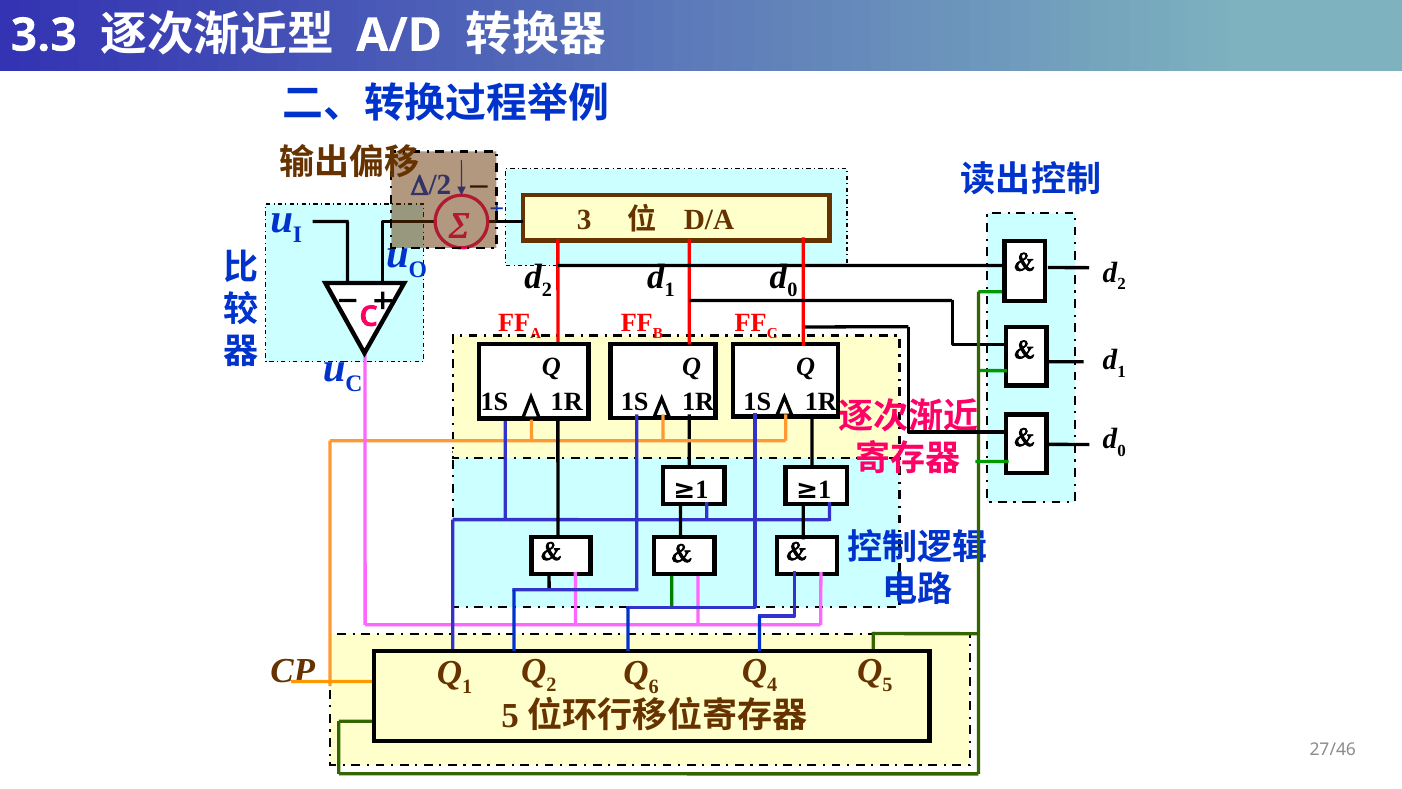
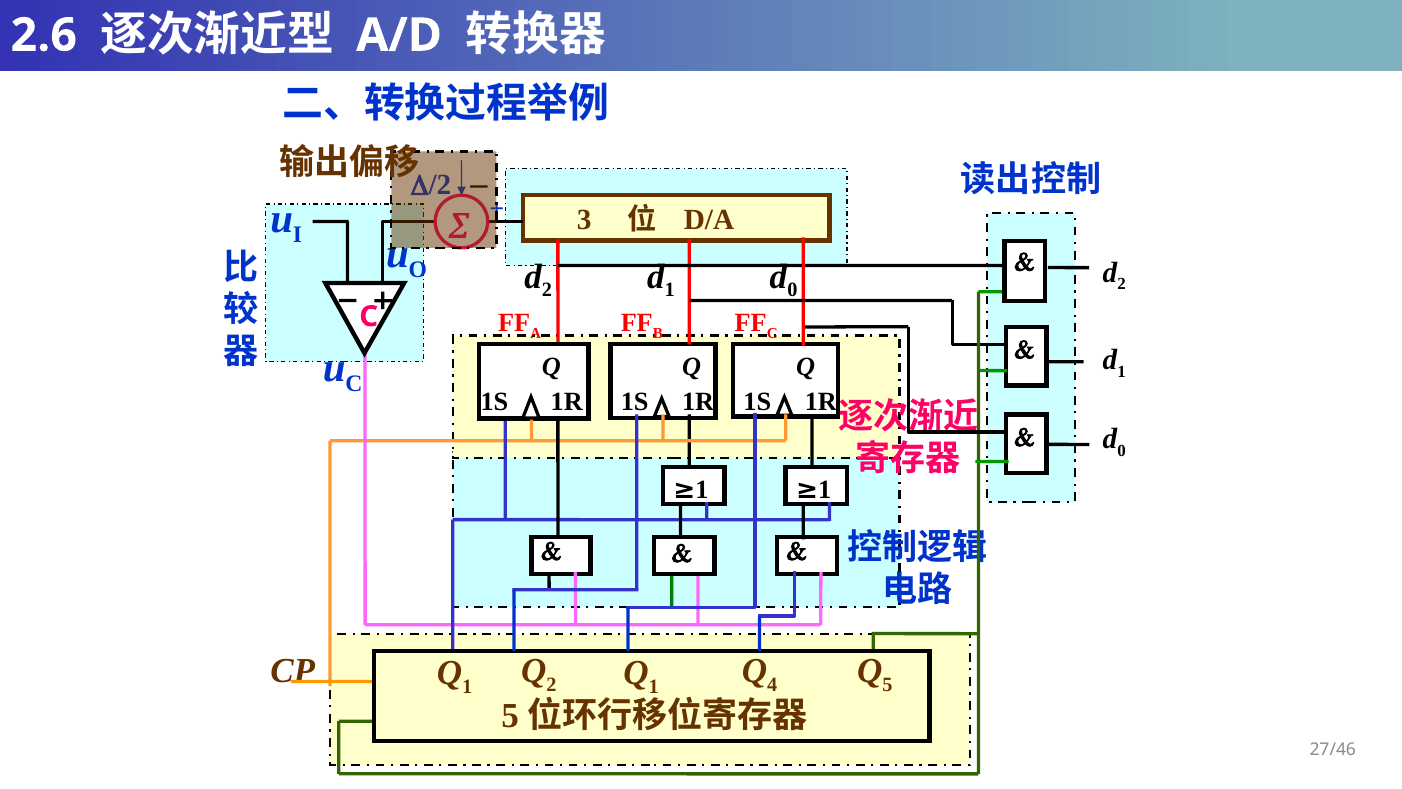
3.3: 3.3 -> 2.6
6 at (654, 686): 6 -> 1
